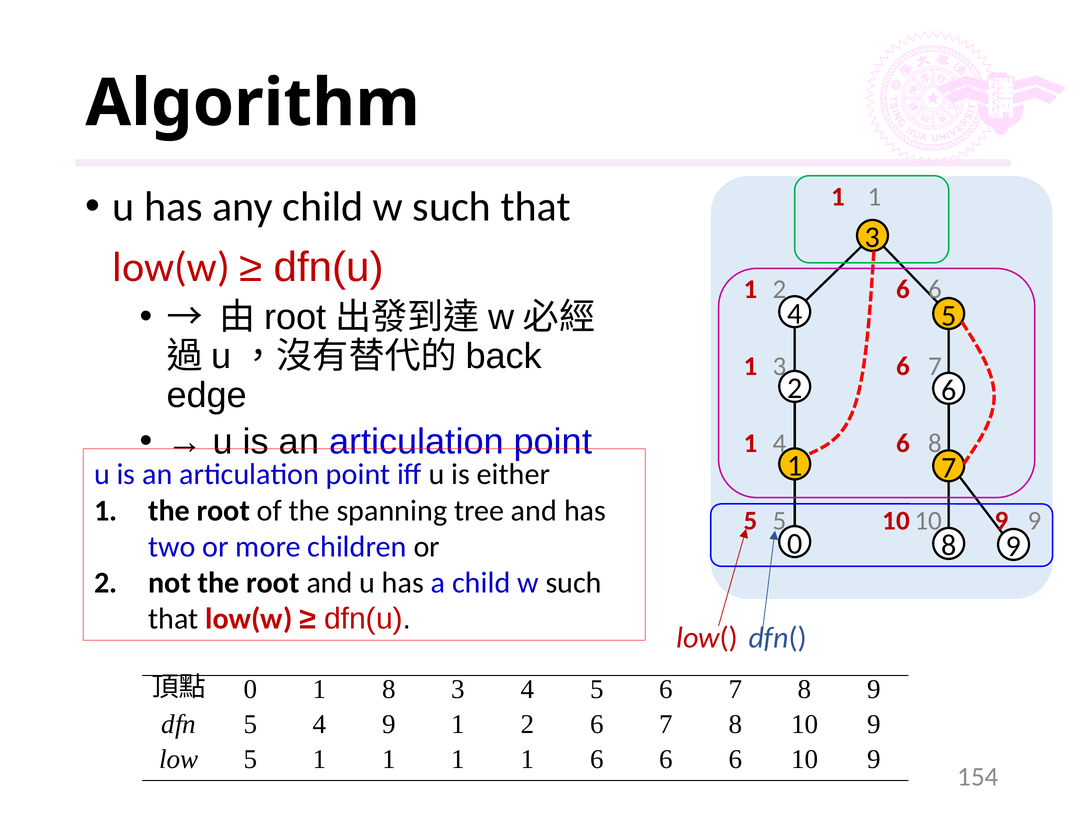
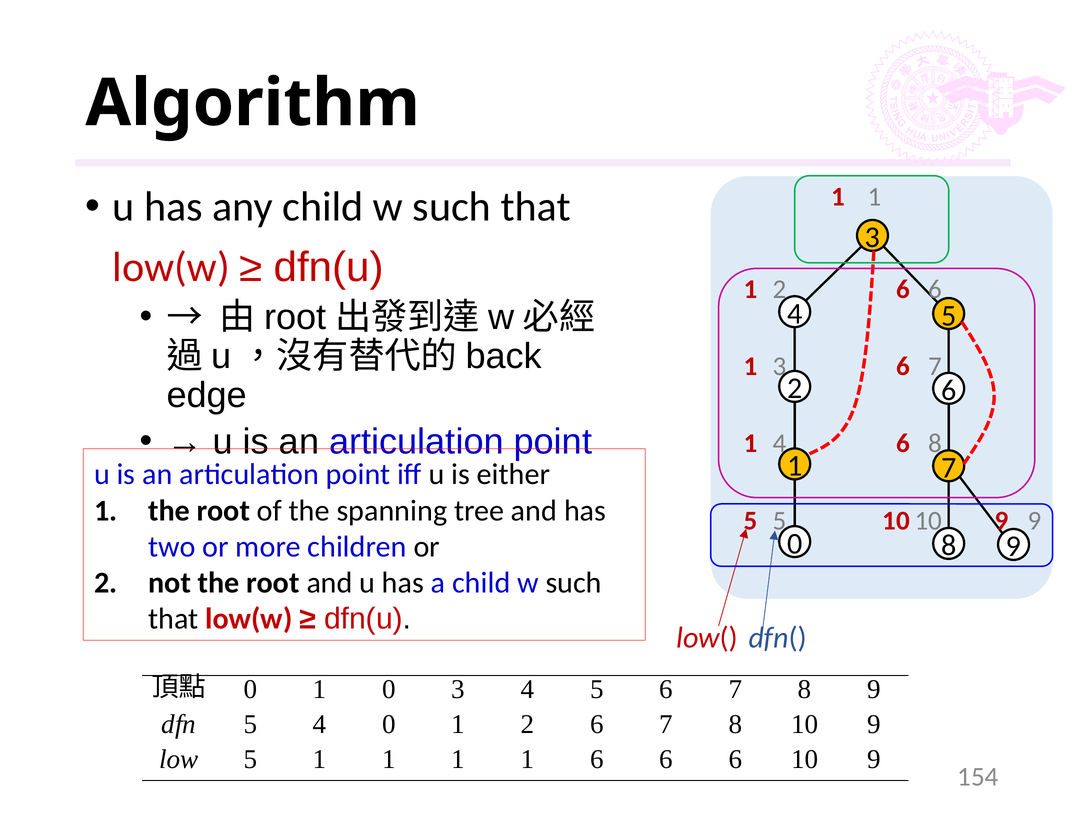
0 1 8: 8 -> 0
4 9: 9 -> 0
